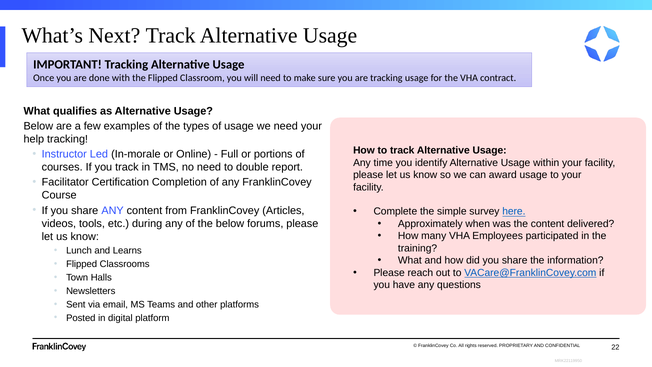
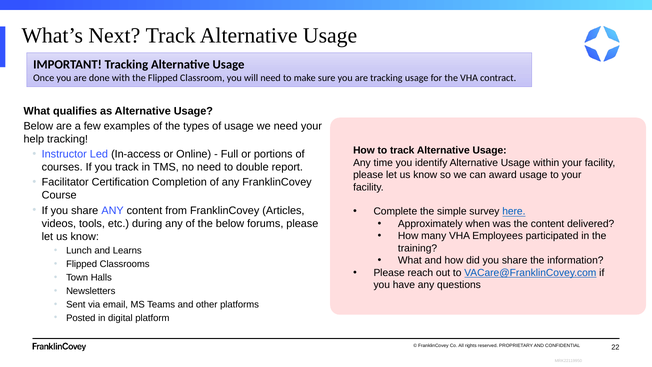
In-morale: In-morale -> In-access
